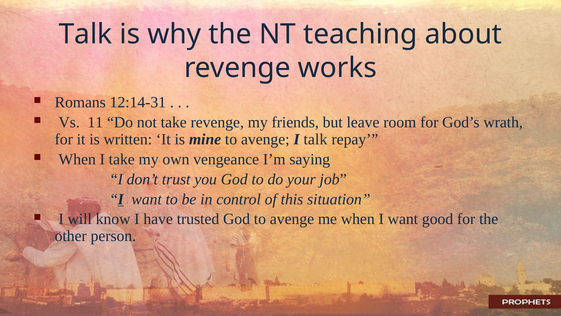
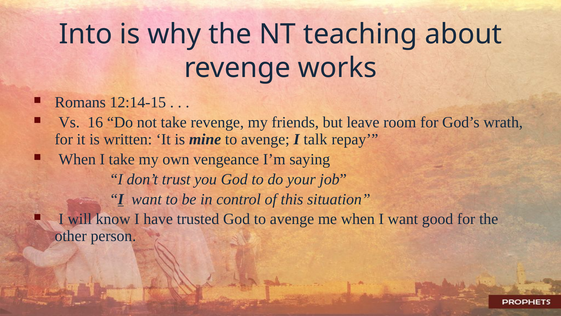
Talk at (85, 34): Talk -> Into
12:14-31: 12:14-31 -> 12:14-15
11: 11 -> 16
